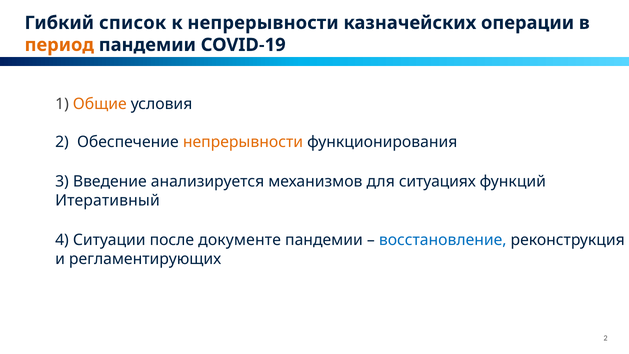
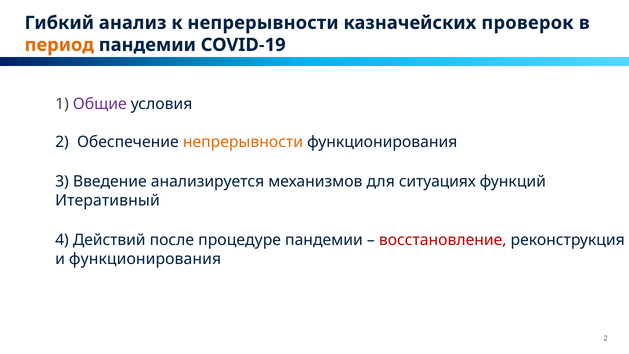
список: список -> анализ
операции: операции -> проверок
Общие colour: orange -> purple
Ситуации: Ситуации -> Действий
документе: документе -> процедуре
восстановление colour: blue -> red
и регламентирующих: регламентирующих -> функционирования
